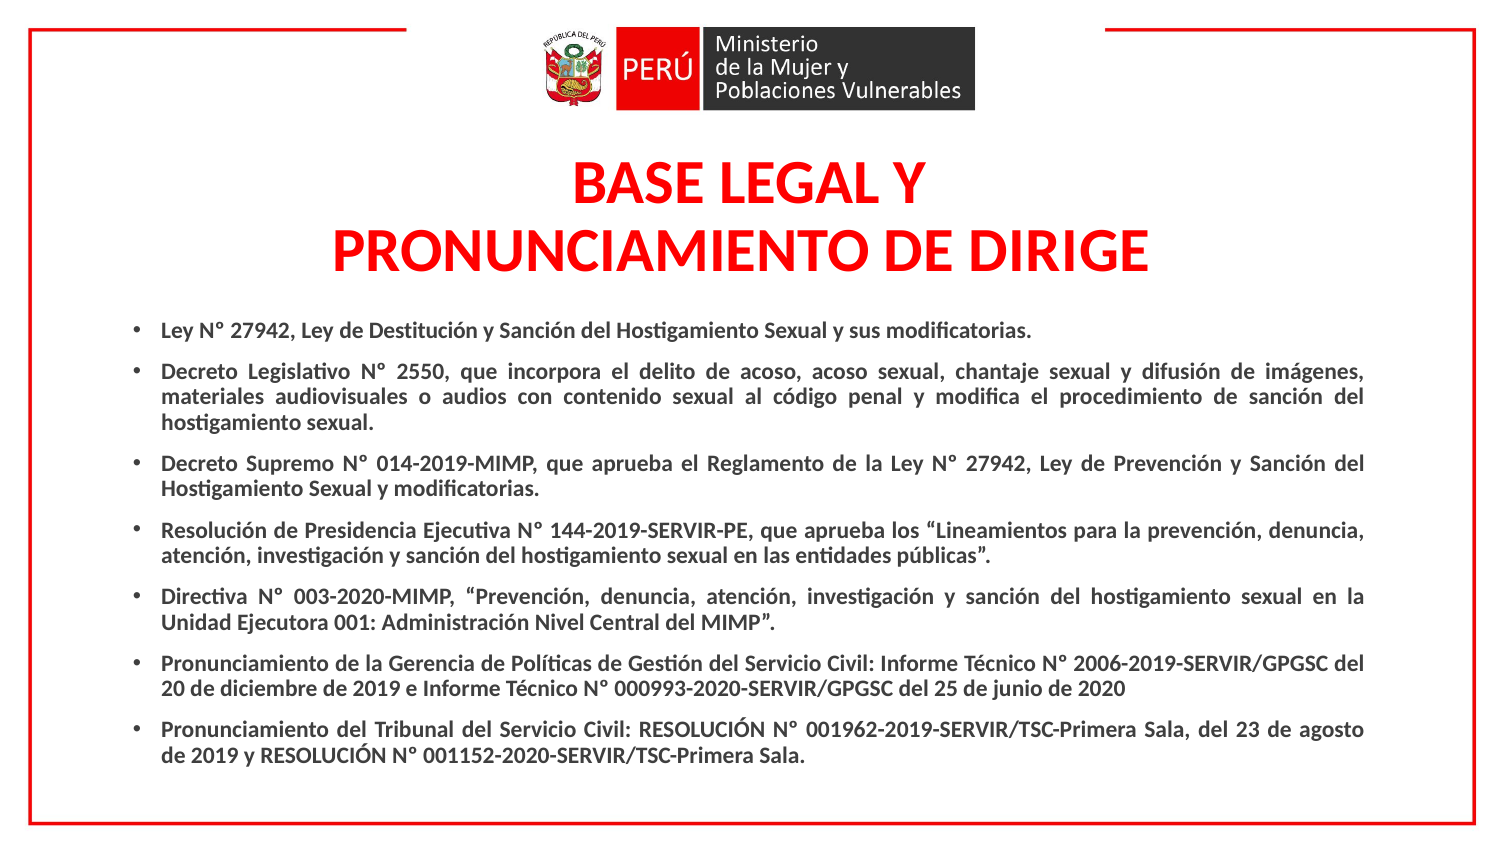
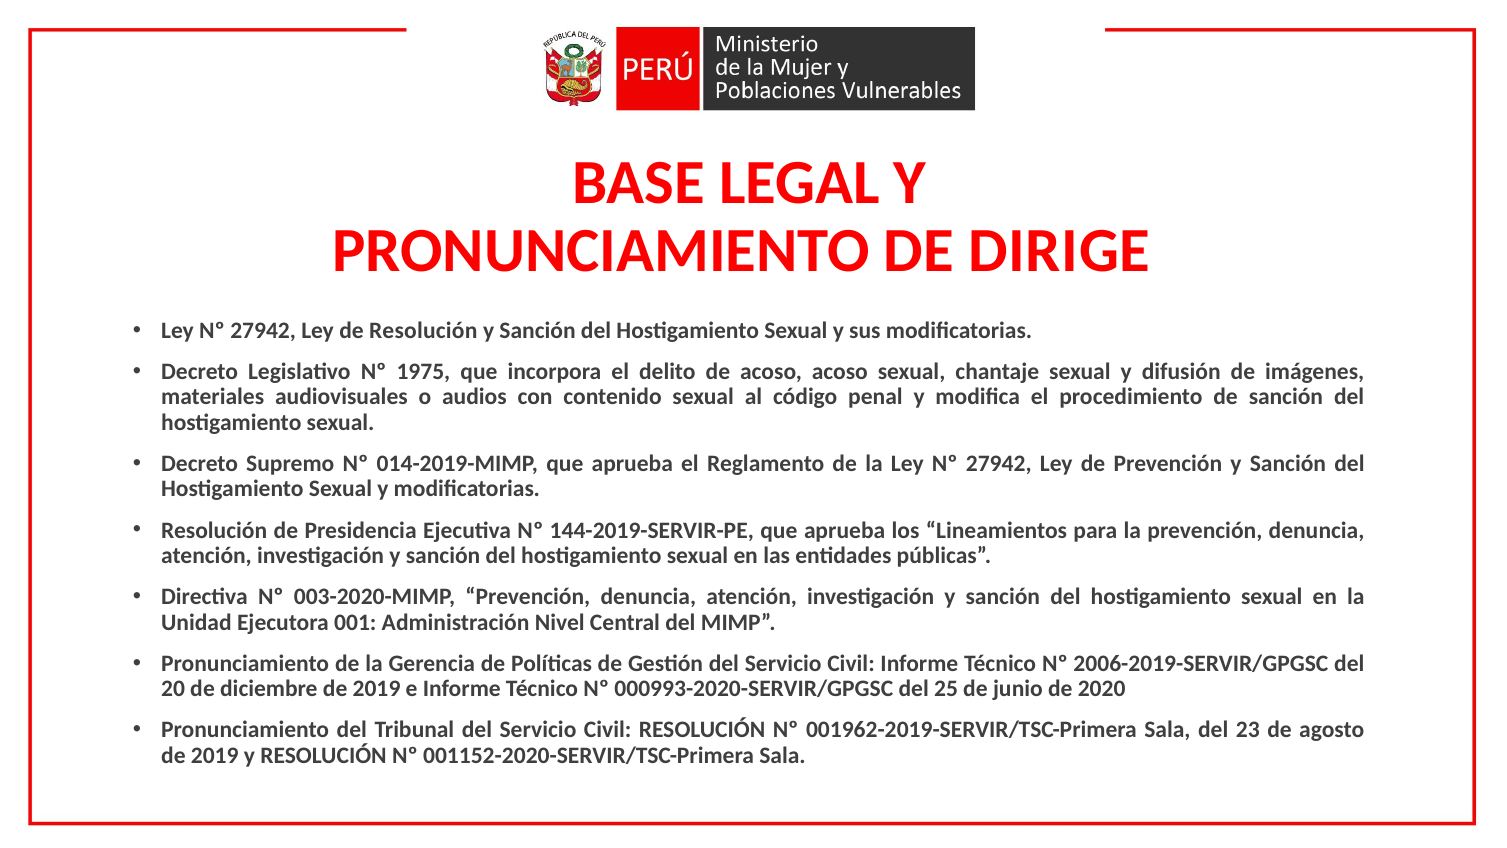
de Destitución: Destitución -> Resolución
2550: 2550 -> 1975
